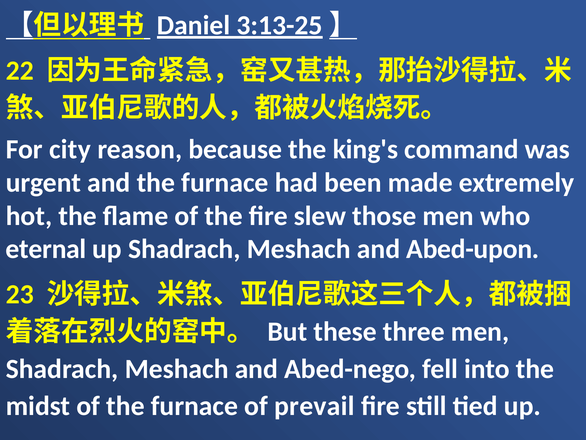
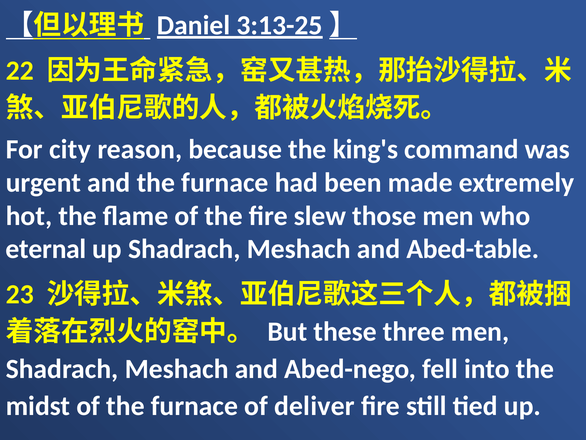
Abed-upon: Abed-upon -> Abed-table
prevail: prevail -> deliver
